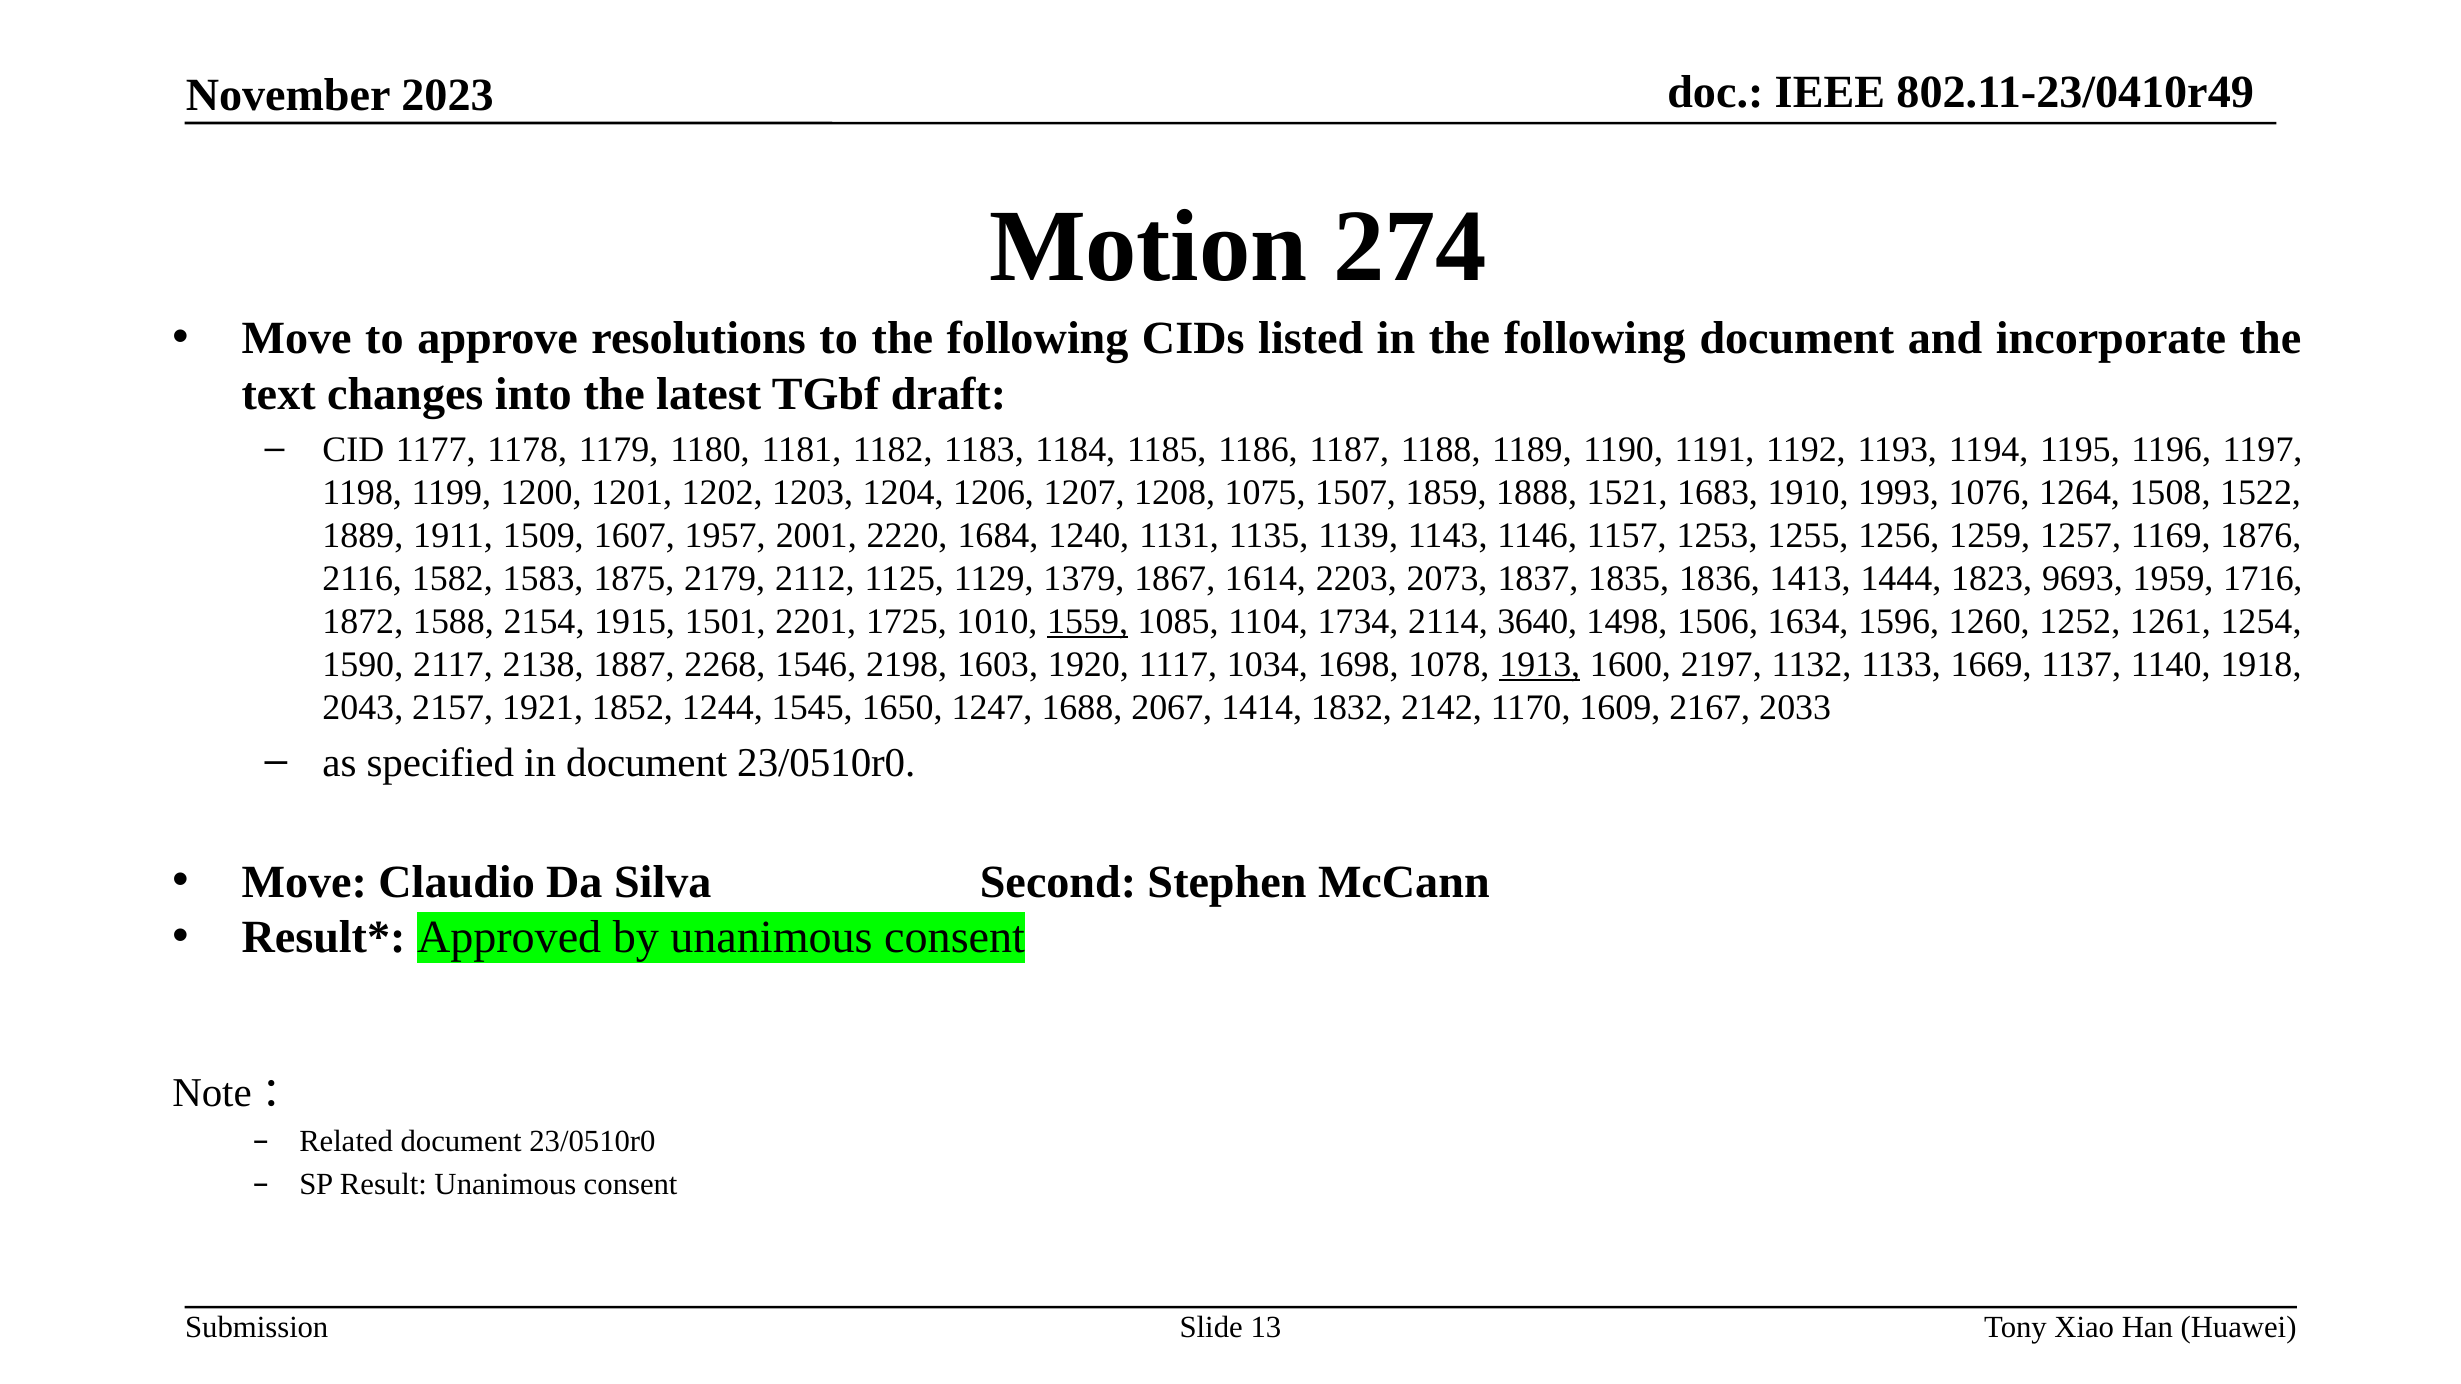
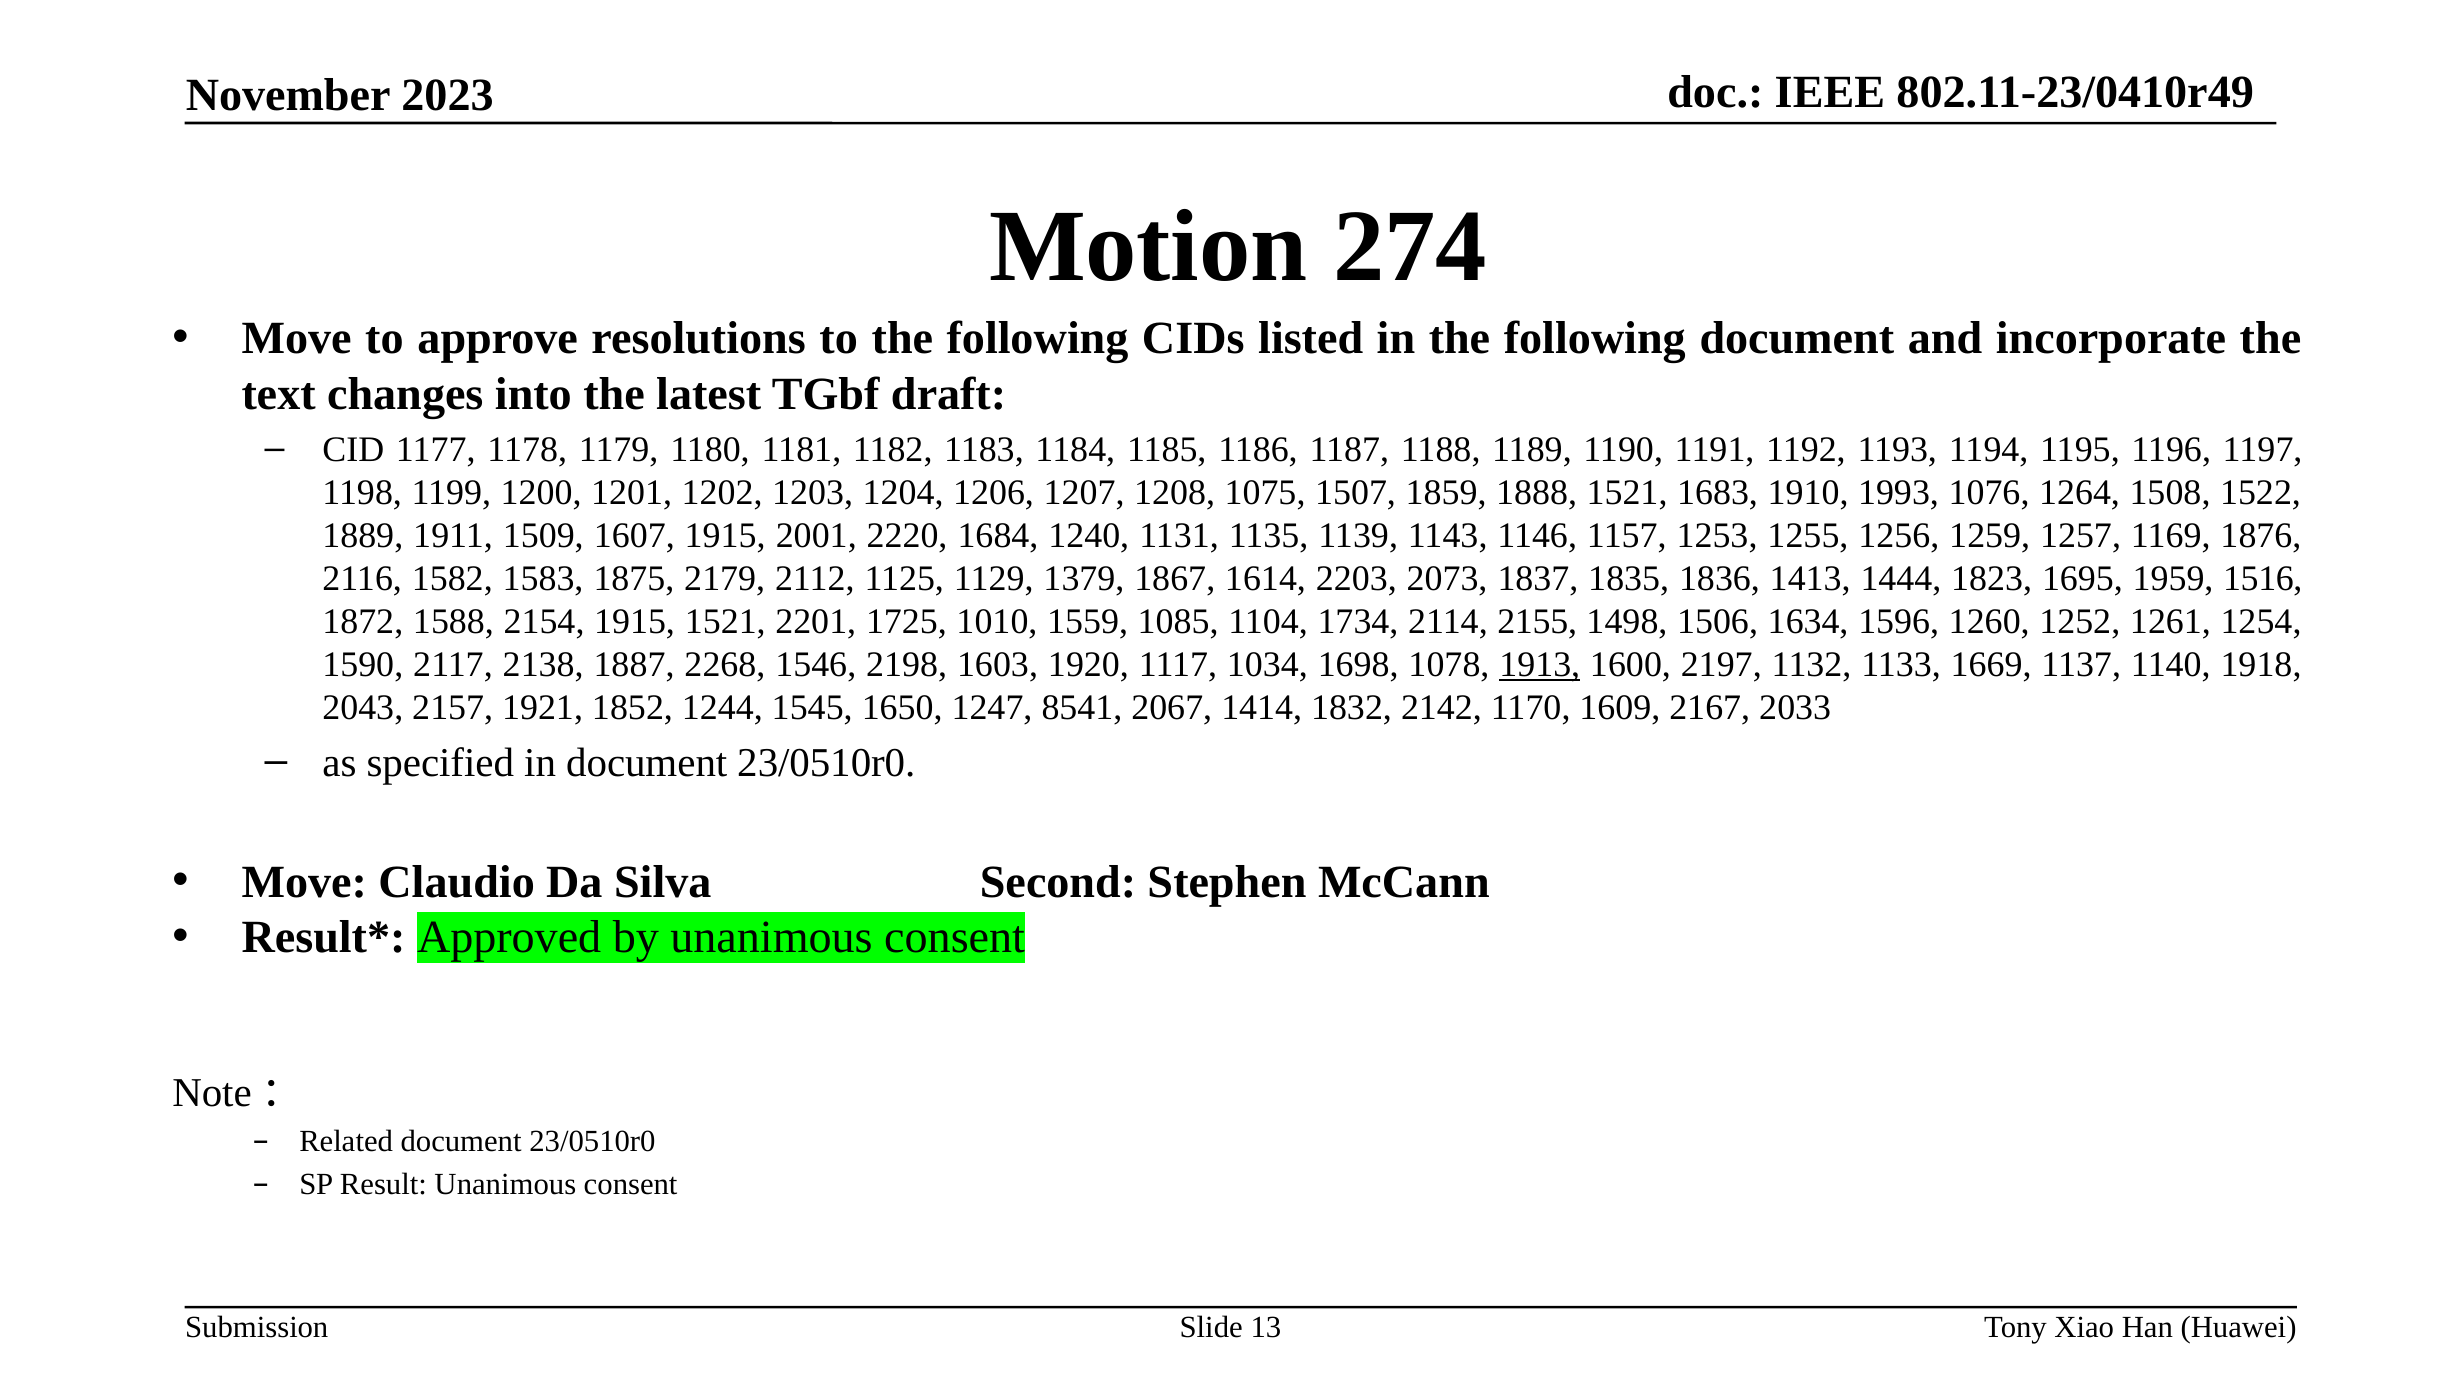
1607 1957: 1957 -> 1915
9693: 9693 -> 1695
1716: 1716 -> 1516
1915 1501: 1501 -> 1521
1559 underline: present -> none
3640: 3640 -> 2155
1688: 1688 -> 8541
